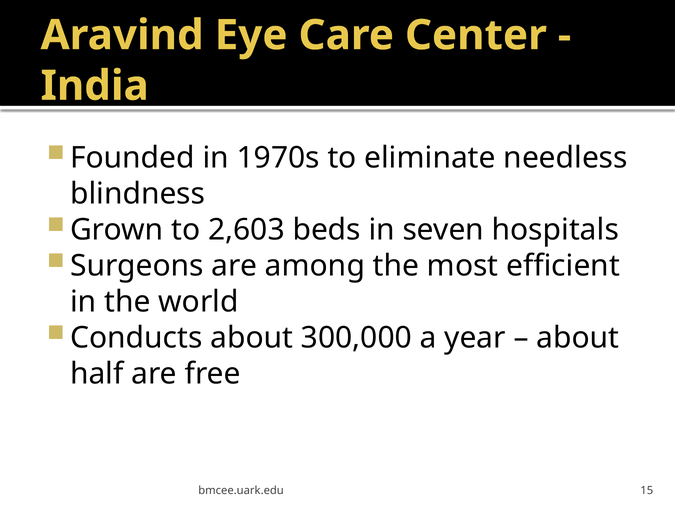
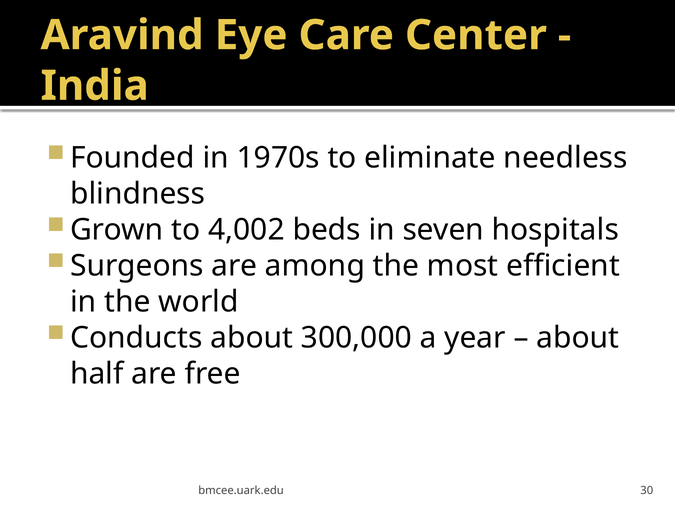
2,603: 2,603 -> 4,002
15: 15 -> 30
